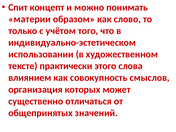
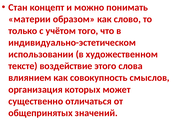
Спит: Спит -> Стан
практически: практически -> воздействие
